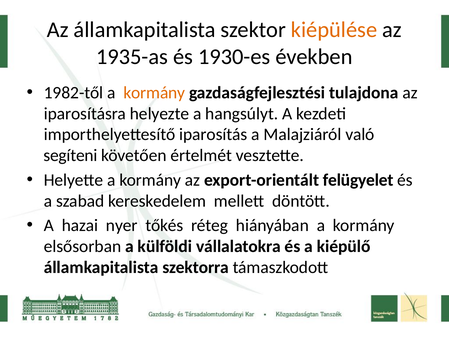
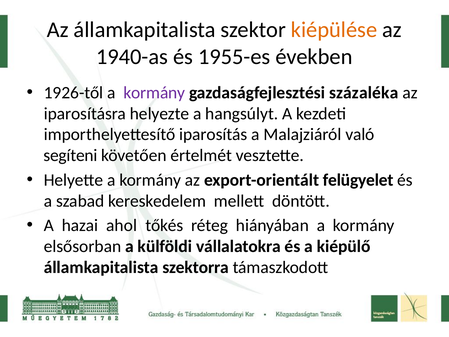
1935-as: 1935-as -> 1940-as
1930-es: 1930-es -> 1955-es
1982-től: 1982-től -> 1926-től
kormány at (154, 93) colour: orange -> purple
tulajdona: tulajdona -> százaléka
nyer: nyer -> ahol
